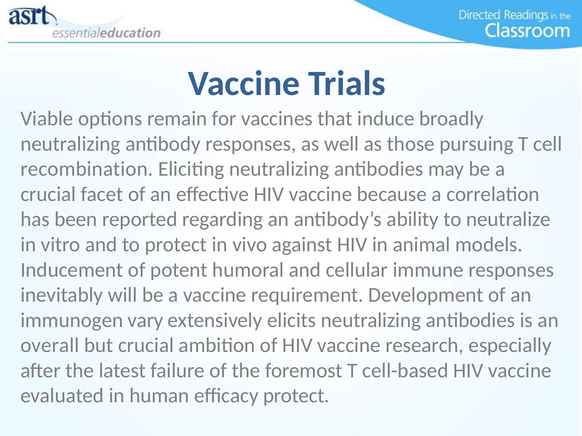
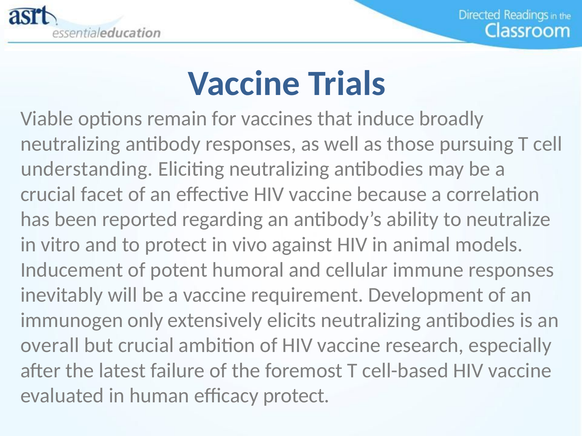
recombination: recombination -> understanding
vary: vary -> only
